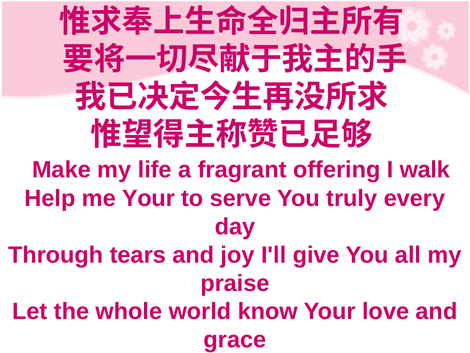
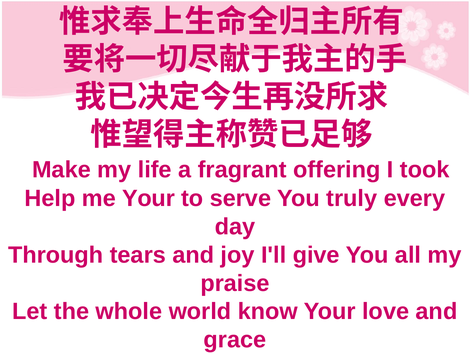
walk: walk -> took
